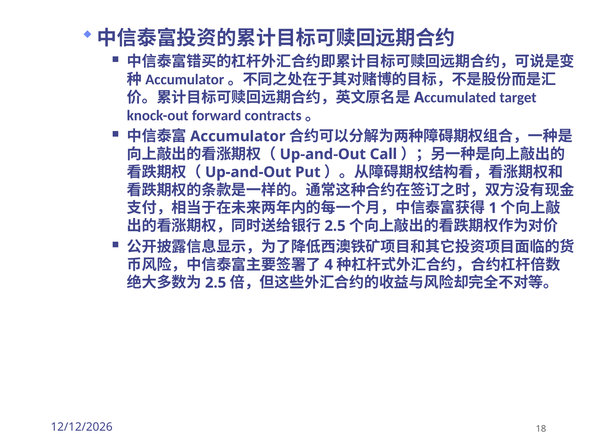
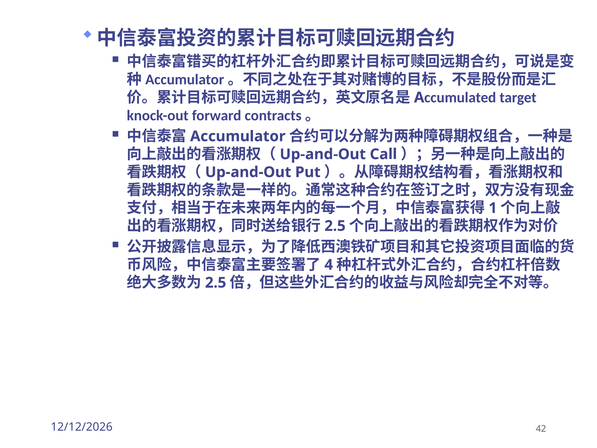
18: 18 -> 42
